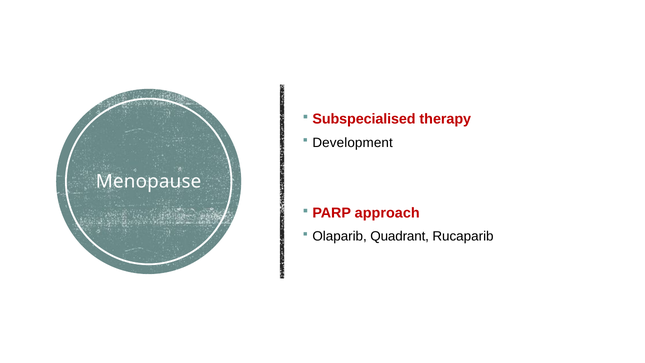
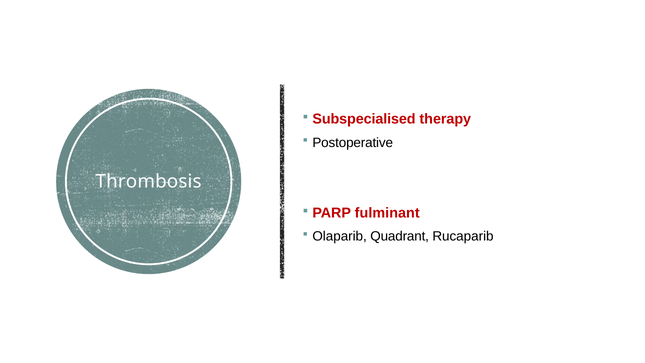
Development: Development -> Postoperative
Menopause: Menopause -> Thrombosis
approach: approach -> fulminant
